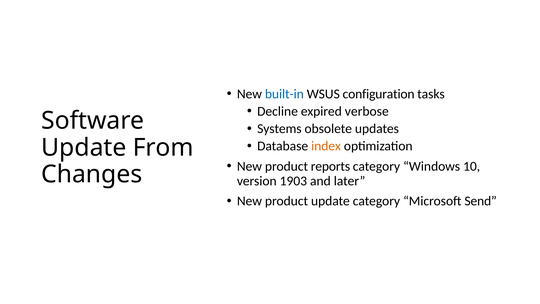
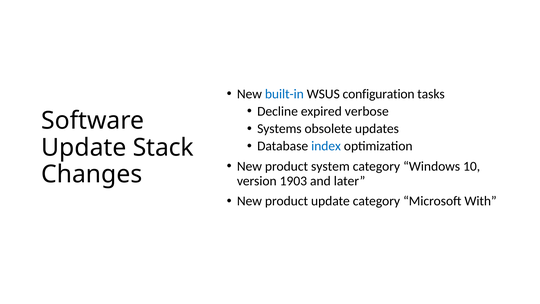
index colour: orange -> blue
From: From -> Stack
reports: reports -> system
Send: Send -> With
